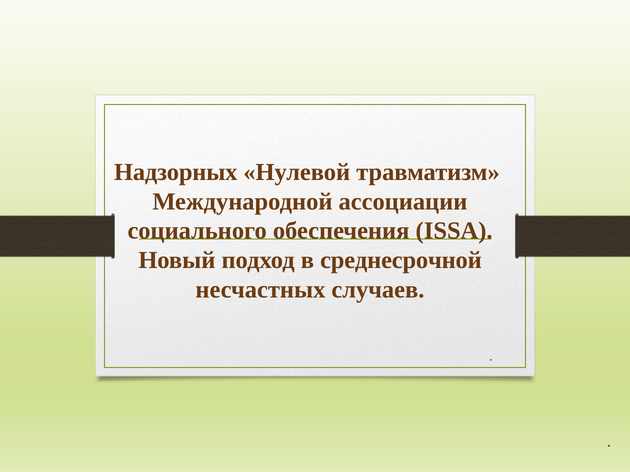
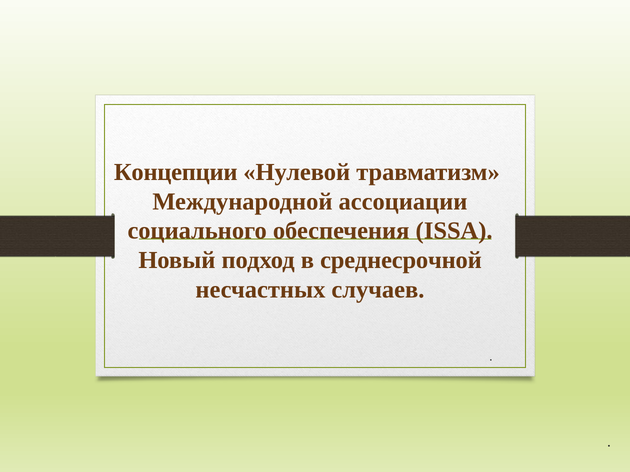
Надзорных: Надзорных -> Концепции
